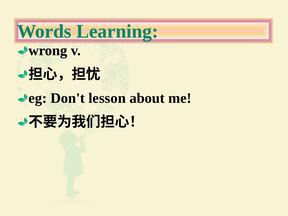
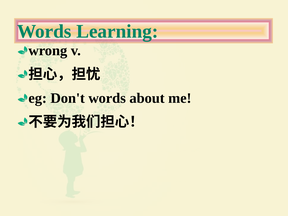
Don't lesson: lesson -> words
